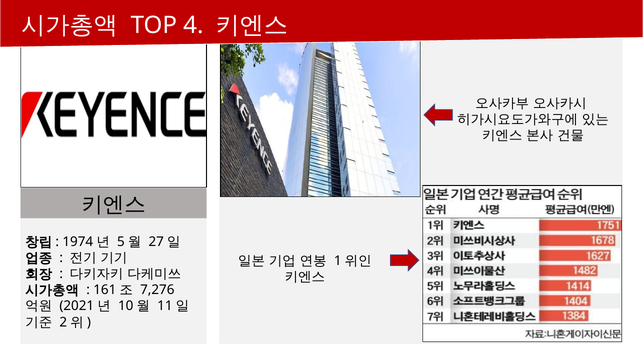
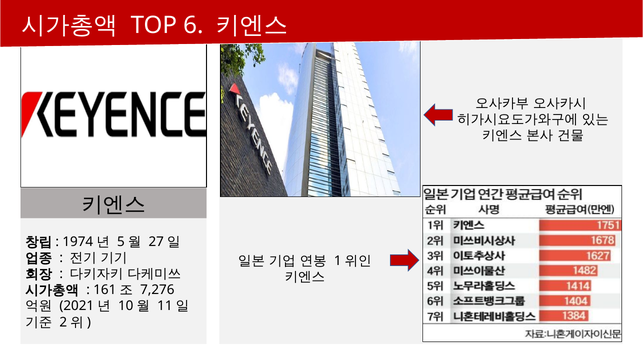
4: 4 -> 6
